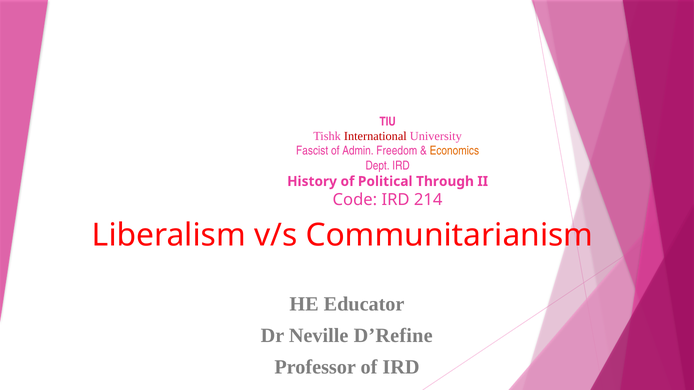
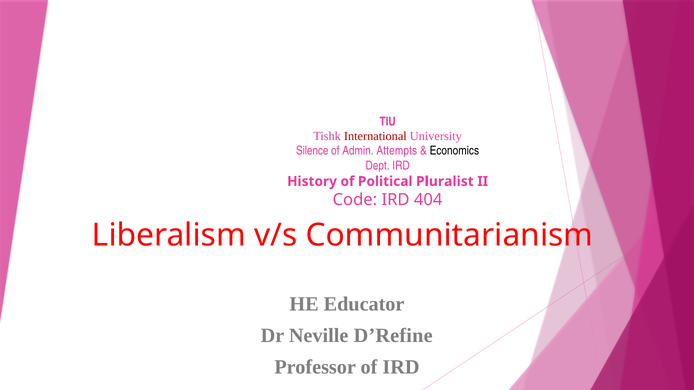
Fascist: Fascist -> Silence
Freedom: Freedom -> Attempts
Economics colour: orange -> black
Through: Through -> Pluralist
214: 214 -> 404
